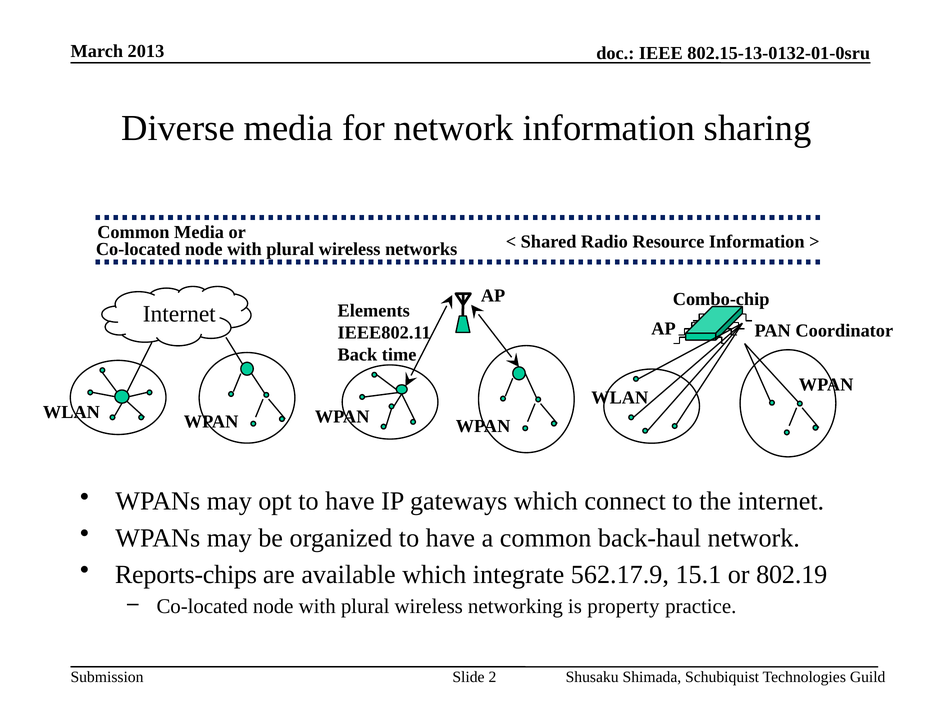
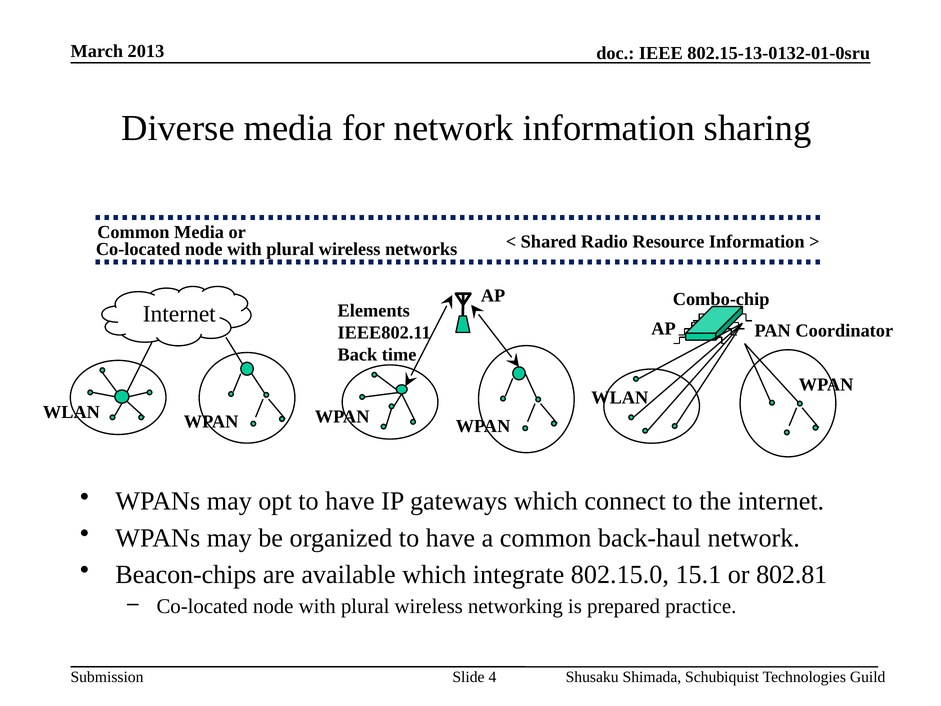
Reports-chips: Reports-chips -> Beacon-chips
562.17.9: 562.17.9 -> 802.15.0
802.19: 802.19 -> 802.81
property: property -> prepared
2: 2 -> 4
